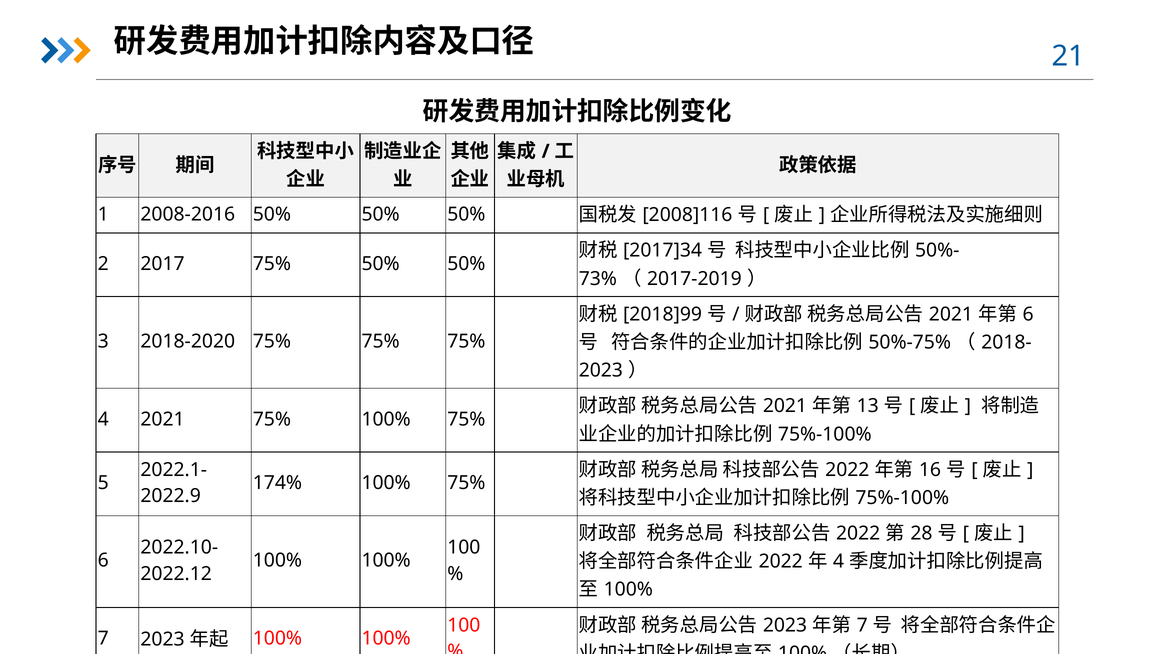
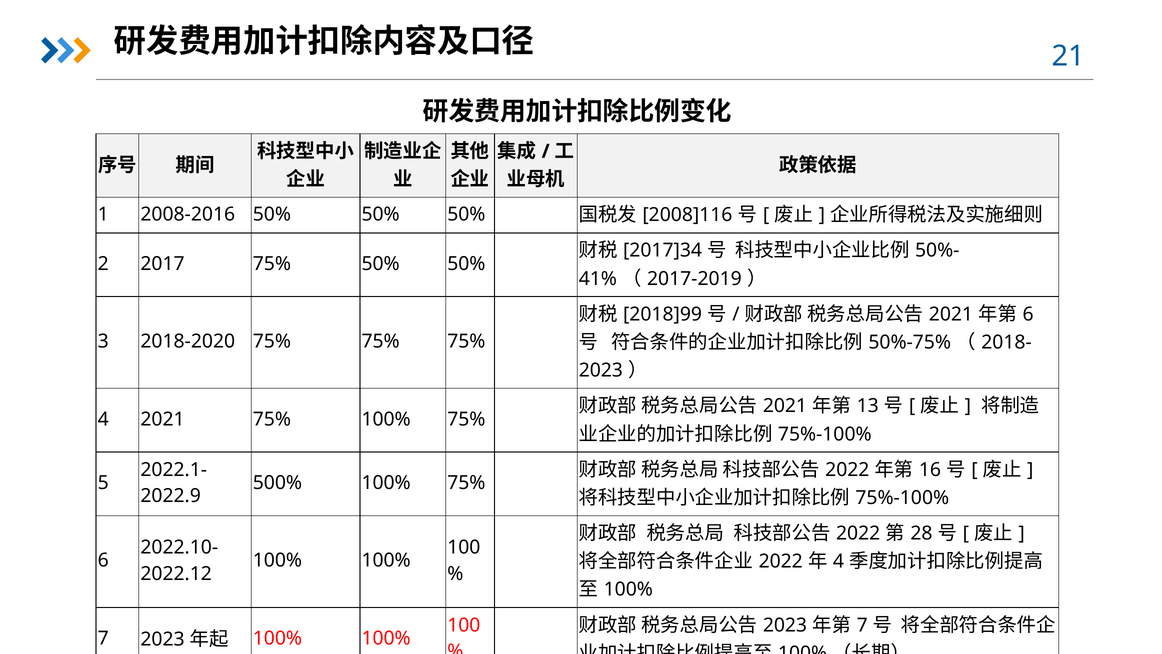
73%: 73% -> 41%
174%: 174% -> 500%
